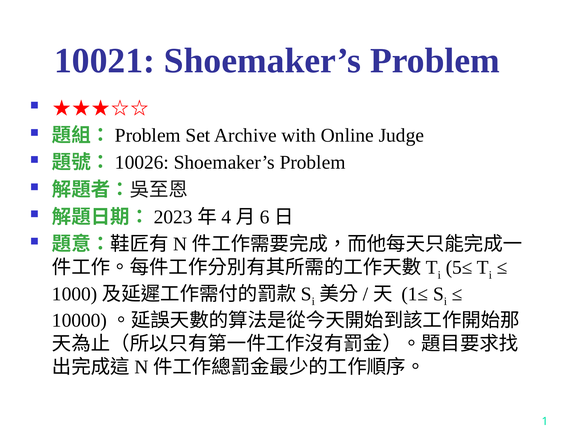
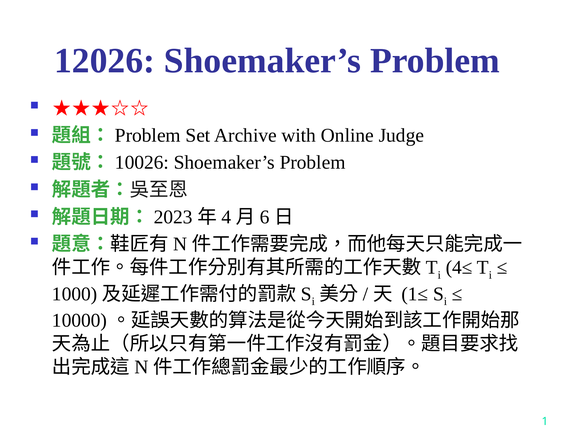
10021: 10021 -> 12026
5≤: 5≤ -> 4≤
